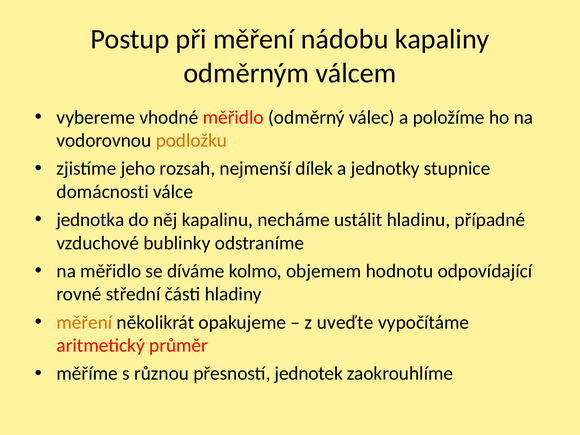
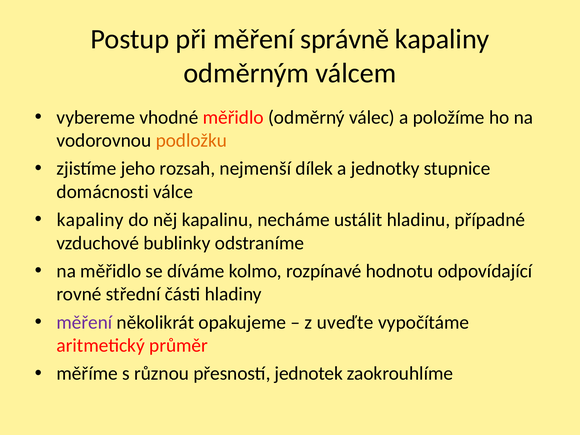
nádobu: nádobu -> správně
jednotka at (90, 220): jednotka -> kapaliny
objemem: objemem -> rozpínavé
měření at (84, 322) colour: orange -> purple
